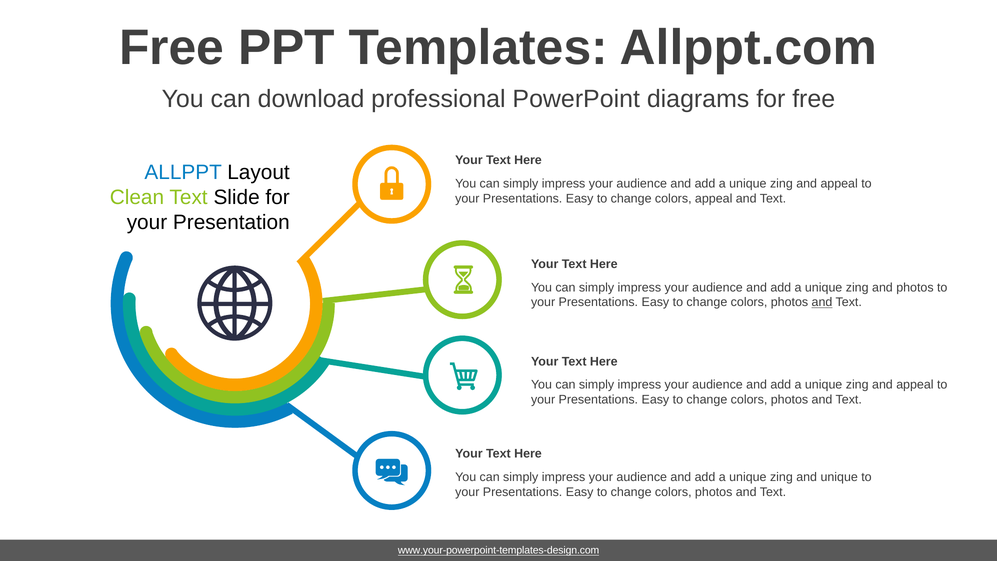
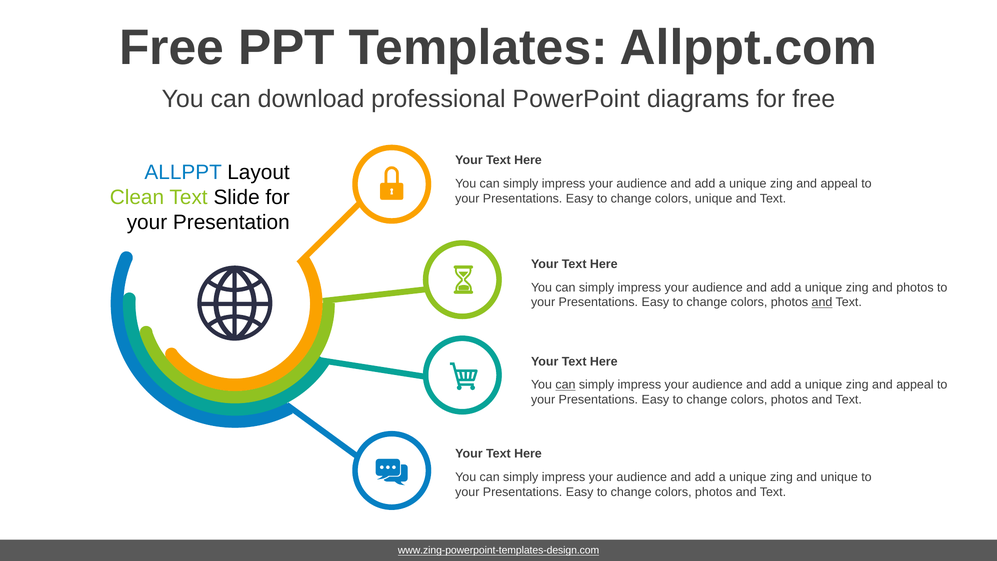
colors appeal: appeal -> unique
can at (565, 385) underline: none -> present
www.your-powerpoint-templates-design.com: www.your-powerpoint-templates-design.com -> www.zing-powerpoint-templates-design.com
